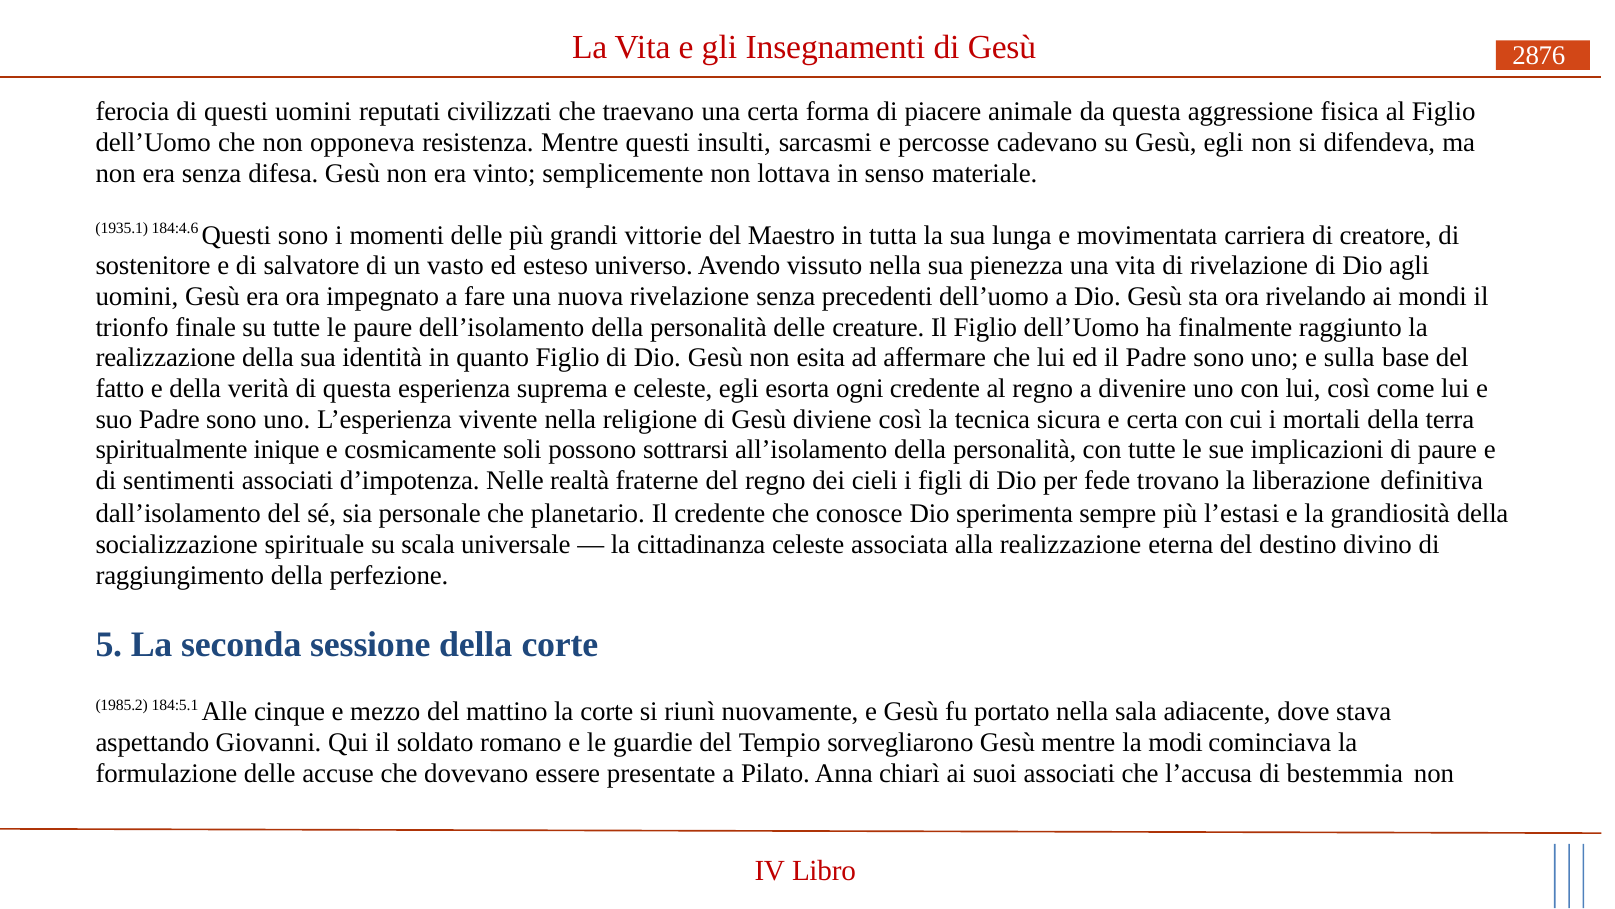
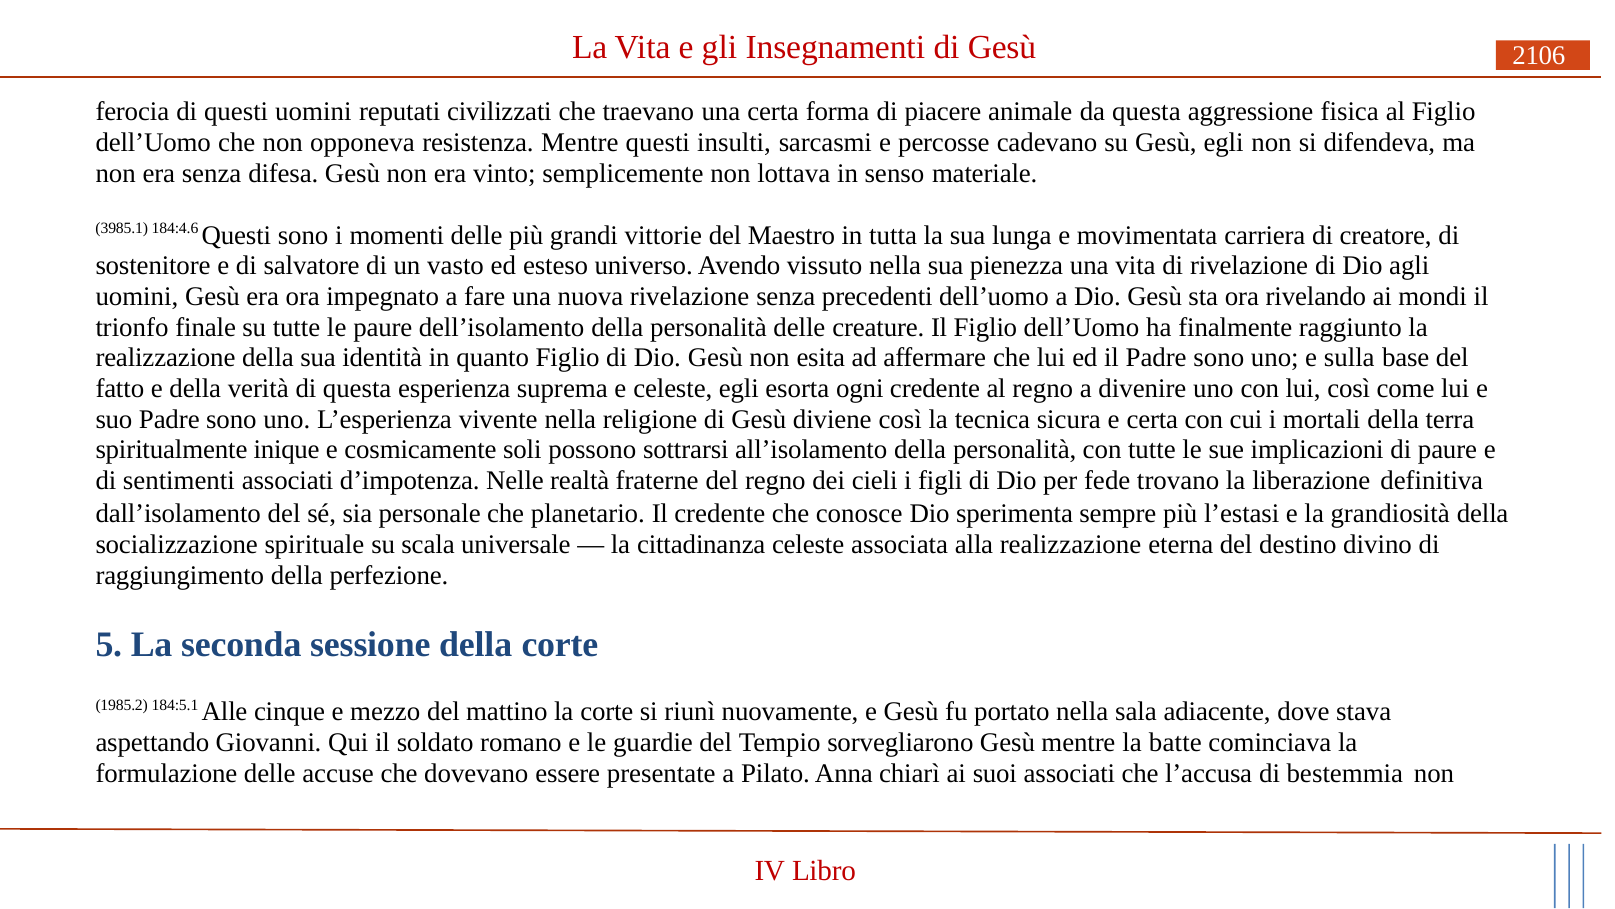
2876: 2876 -> 2106
1935.1: 1935.1 -> 3985.1
modi: modi -> batte
